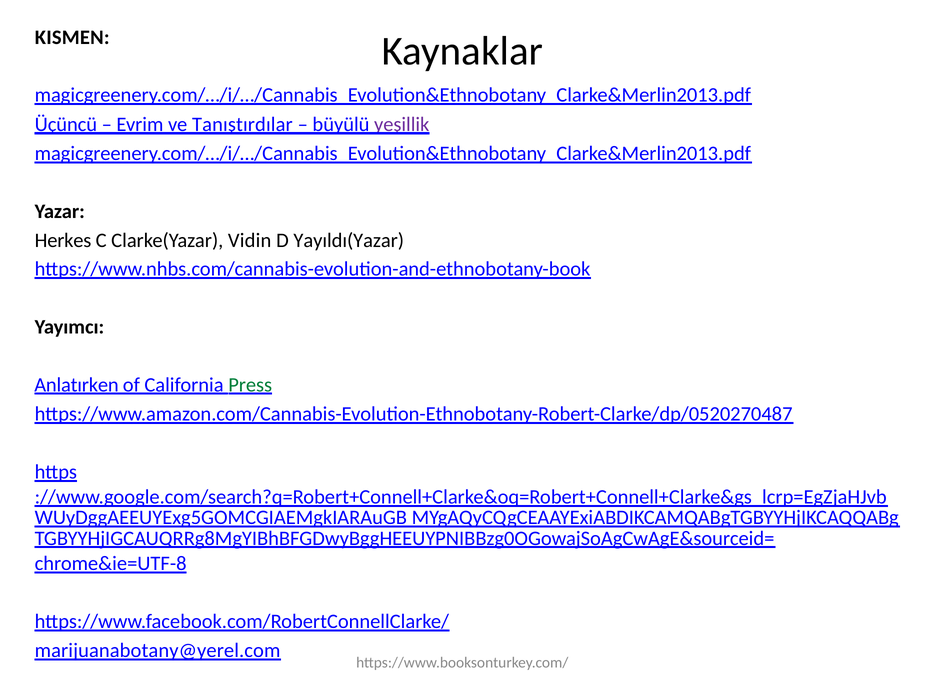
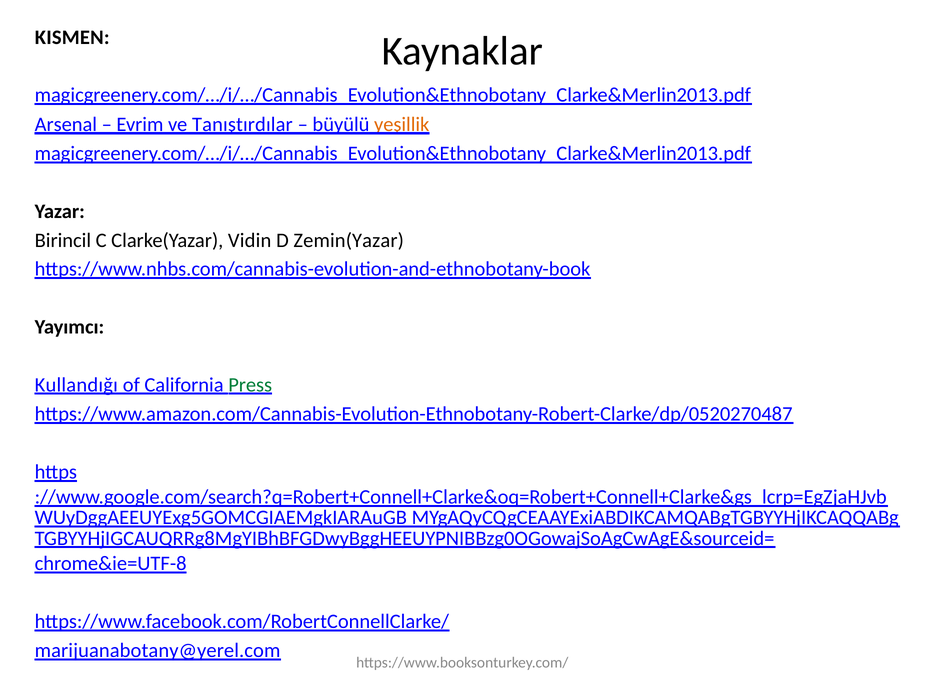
Üçüncü: Üçüncü -> Arsenal
yeşillik colour: purple -> orange
Herkes: Herkes -> Birincil
Yayıldı(Yazar: Yayıldı(Yazar -> Zemin(Yazar
Anlatırken: Anlatırken -> Kullandığı
